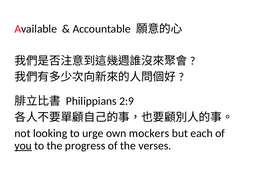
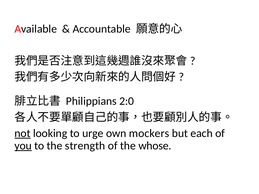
2:9: 2:9 -> 2:0
not underline: none -> present
progress: progress -> strength
verses: verses -> whose
